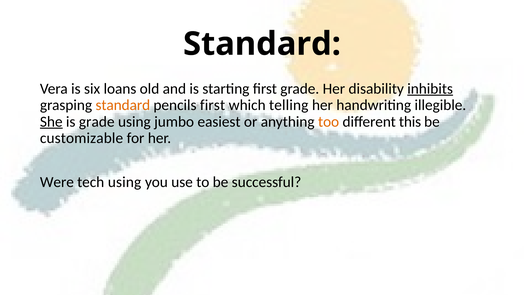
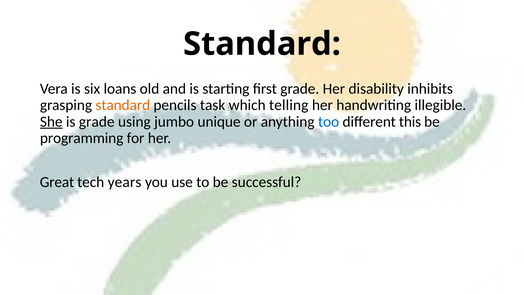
inhibits underline: present -> none
pencils first: first -> task
easiest: easiest -> unique
too colour: orange -> blue
customizable: customizable -> programming
Were: Were -> Great
tech using: using -> years
